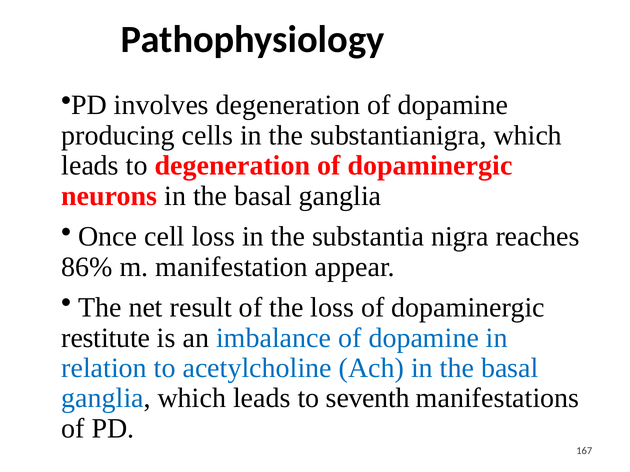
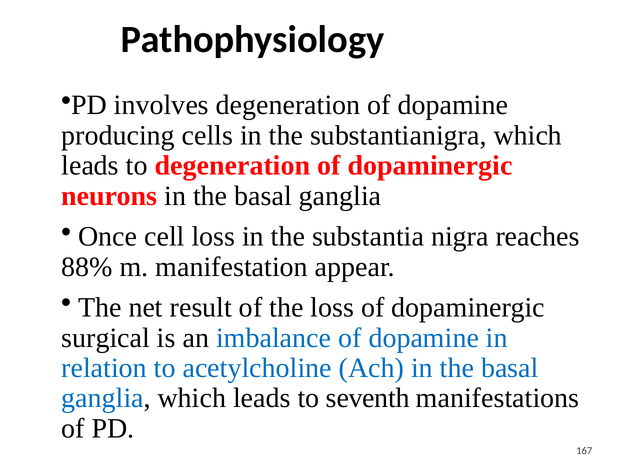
86%: 86% -> 88%
restitute: restitute -> surgical
